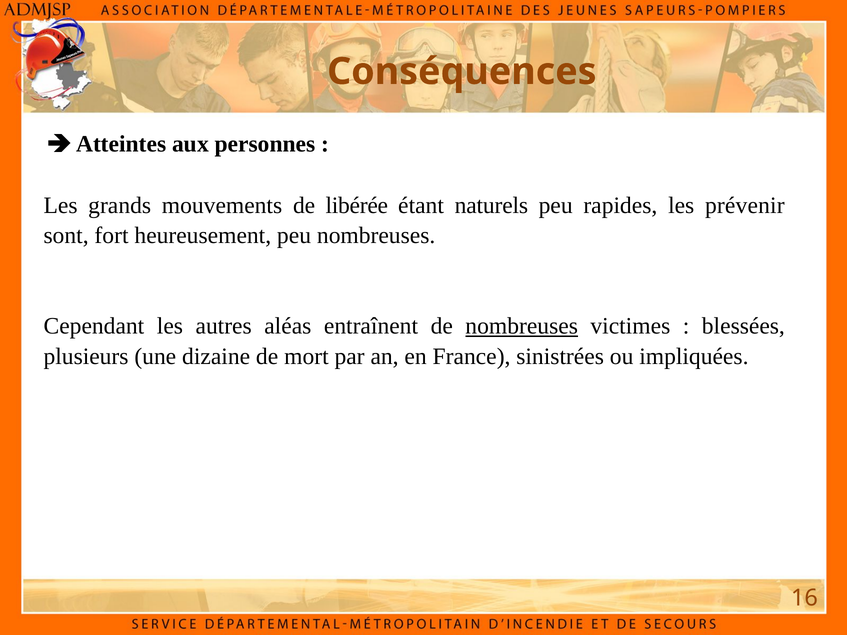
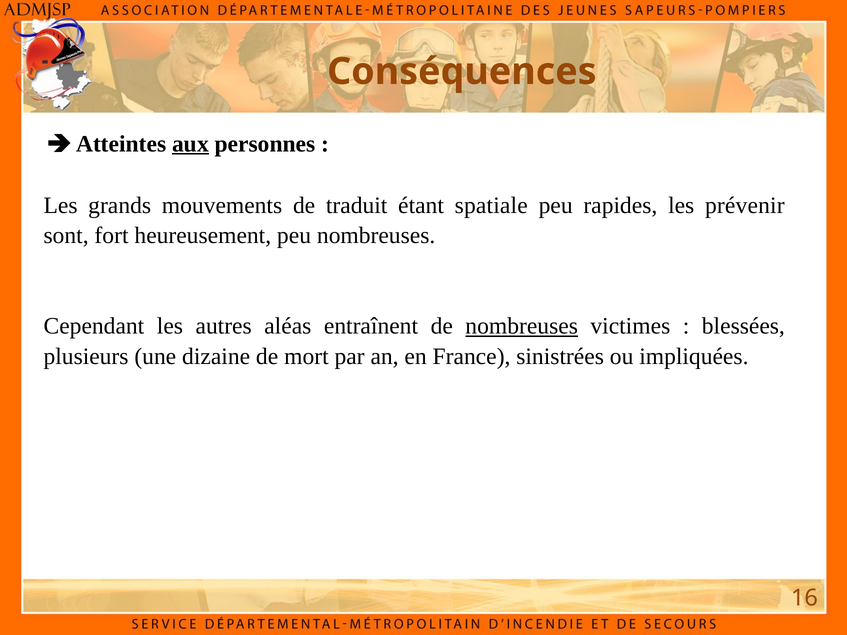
aux underline: none -> present
libérée: libérée -> traduit
naturels: naturels -> spatiale
